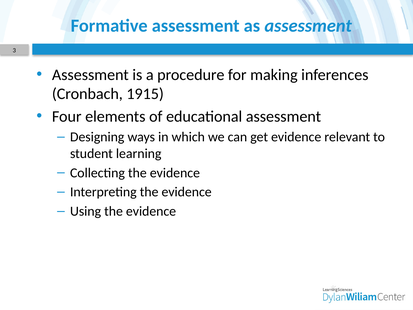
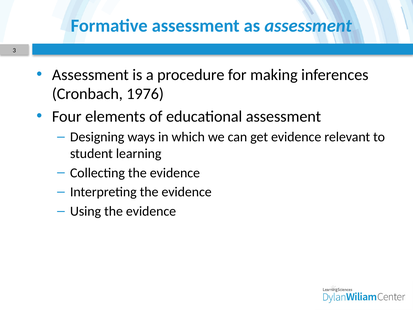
1915: 1915 -> 1976
